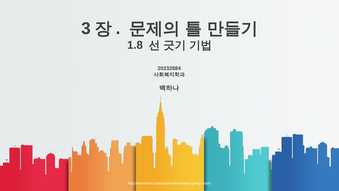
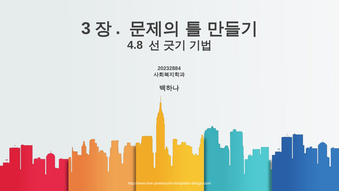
1.8: 1.8 -> 4.8
